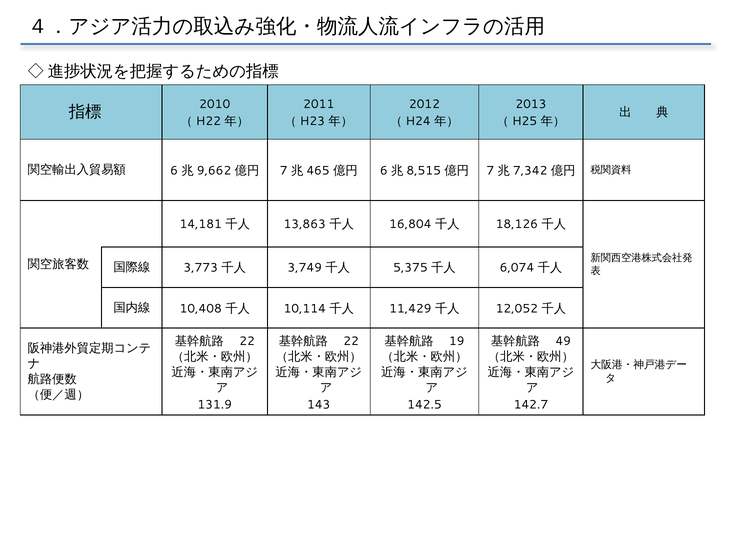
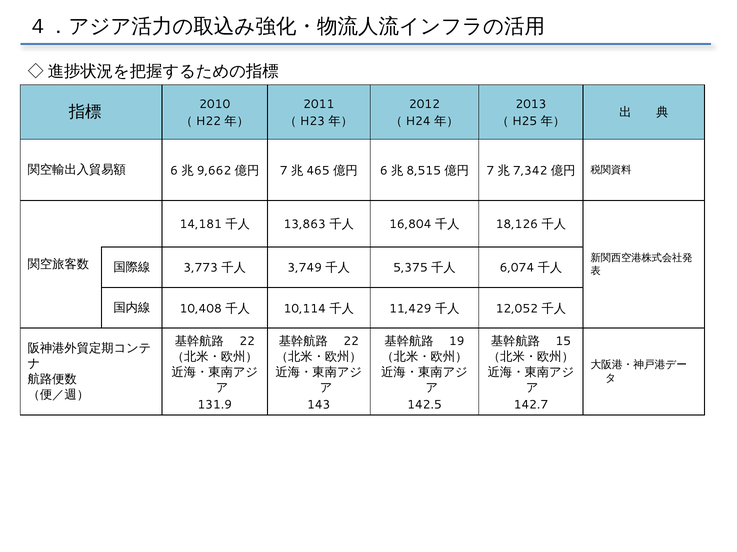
49: 49 -> 15
